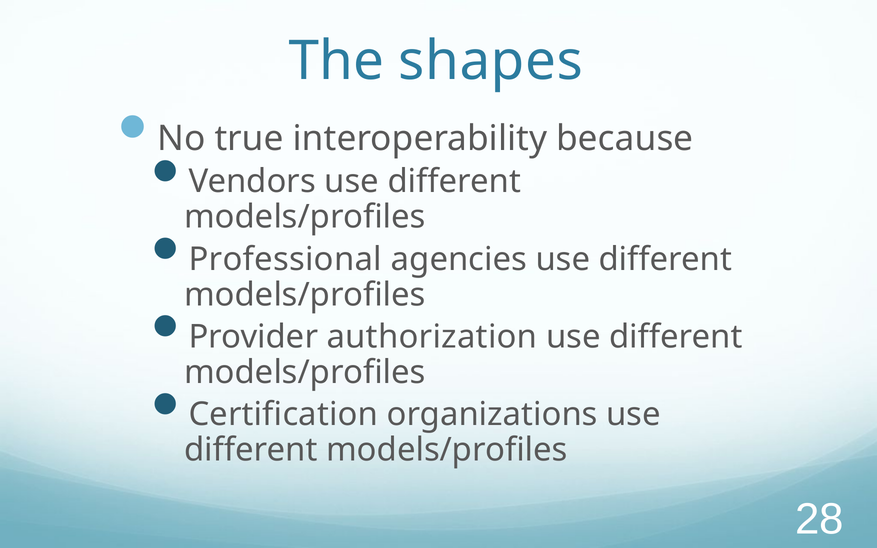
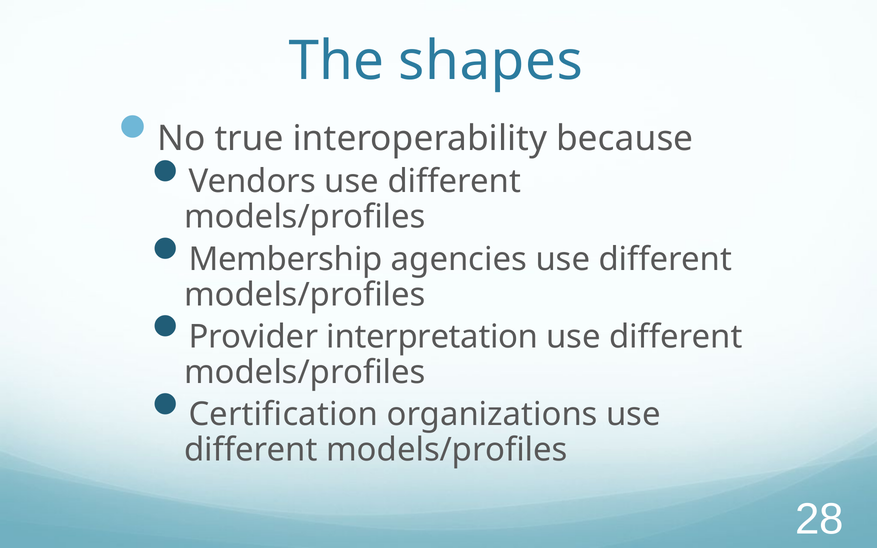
Professional: Professional -> Membership
authorization: authorization -> interpretation
